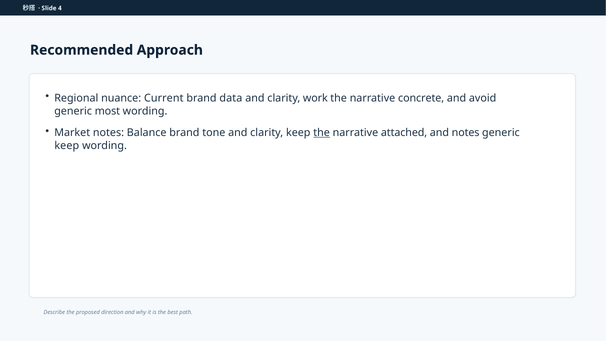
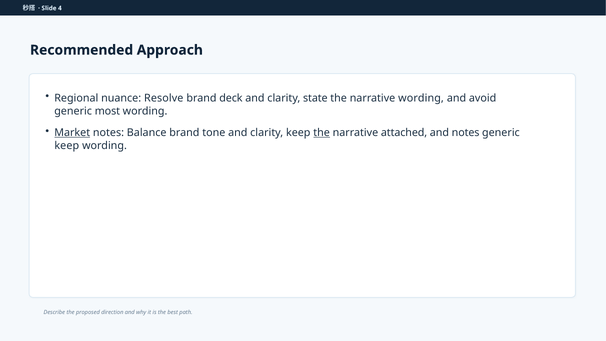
Current: Current -> Resolve
data: data -> deck
work: work -> state
narrative concrete: concrete -> wording
Market underline: none -> present
